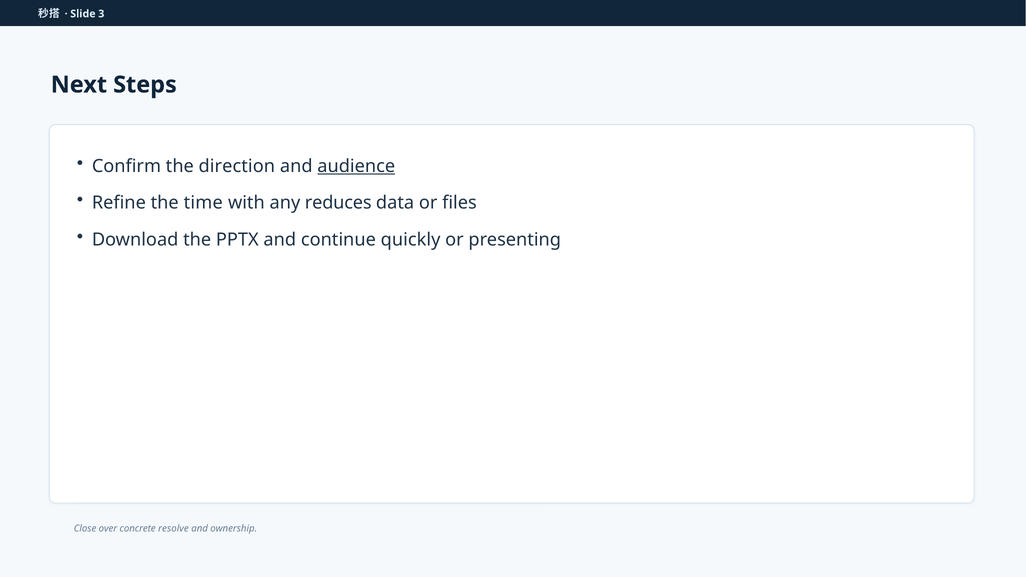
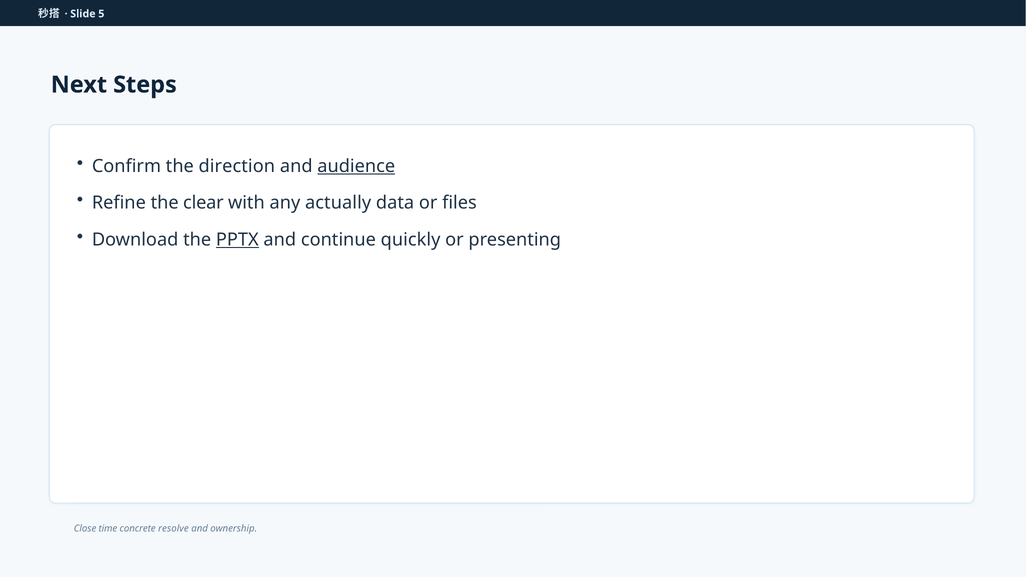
3: 3 -> 5
time: time -> clear
reduces: reduces -> actually
PPTX underline: none -> present
over: over -> time
